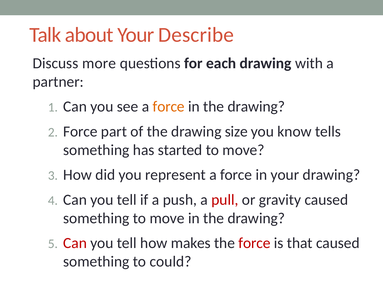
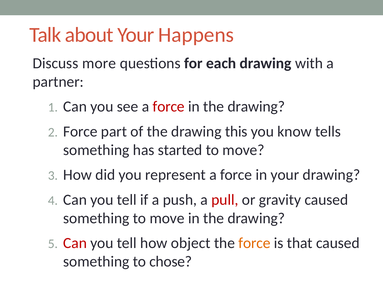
Describe: Describe -> Happens
force at (169, 107) colour: orange -> red
size: size -> this
makes: makes -> object
force at (254, 243) colour: red -> orange
could: could -> chose
